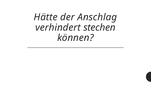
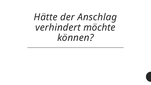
stechen: stechen -> möchte
